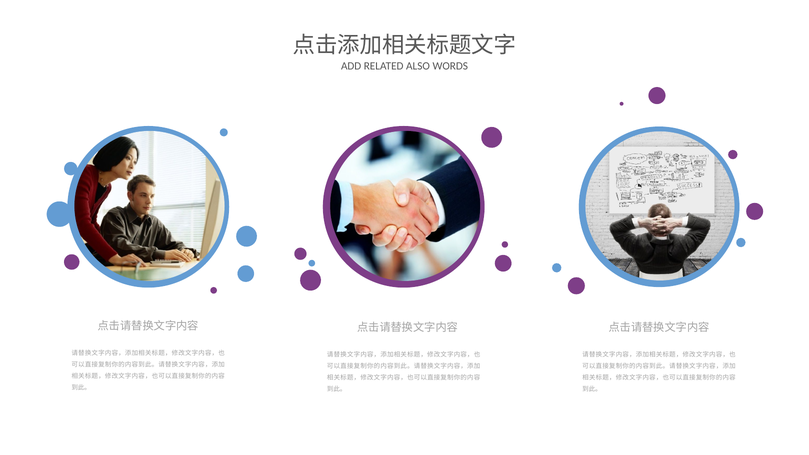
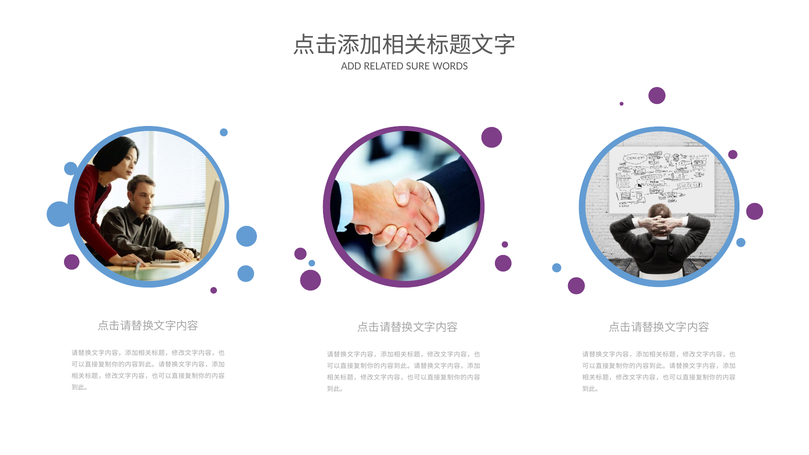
ALSO: ALSO -> SURE
